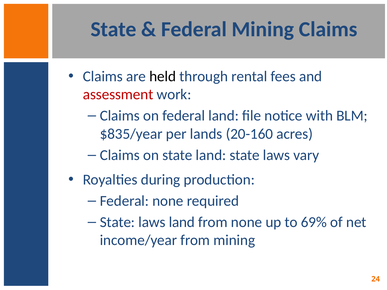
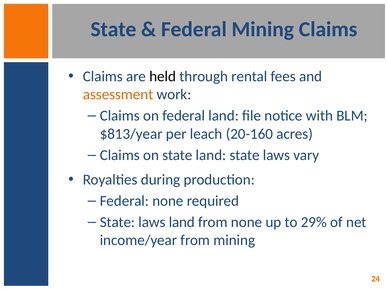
assessment colour: red -> orange
$835/year: $835/year -> $813/year
lands: lands -> leach
69%: 69% -> 29%
